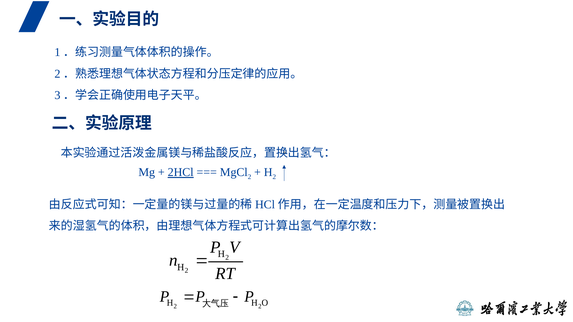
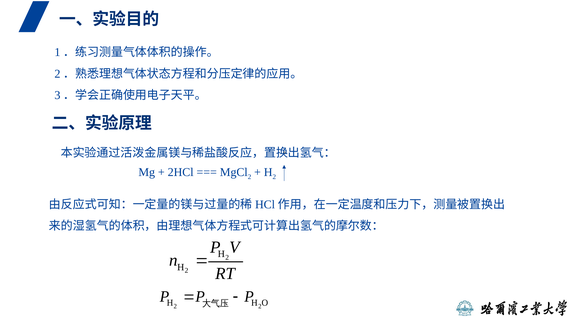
2HCl underline: present -> none
